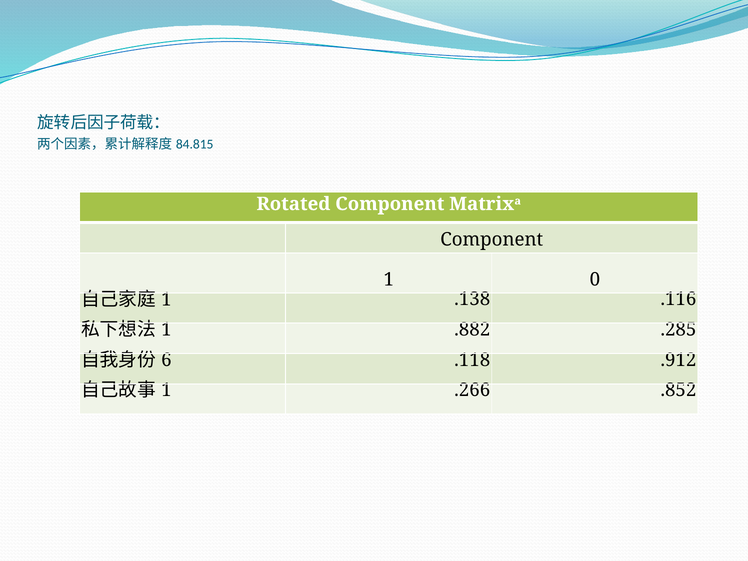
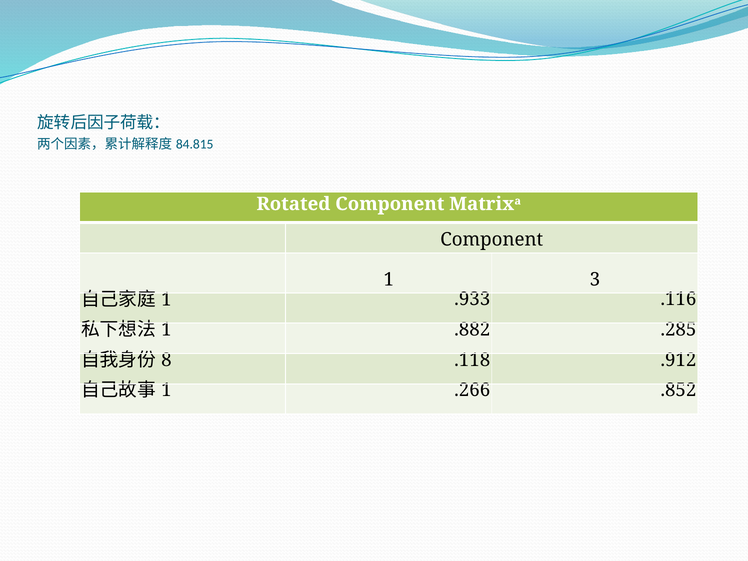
0: 0 -> 3
.138: .138 -> .933
6: 6 -> 8
